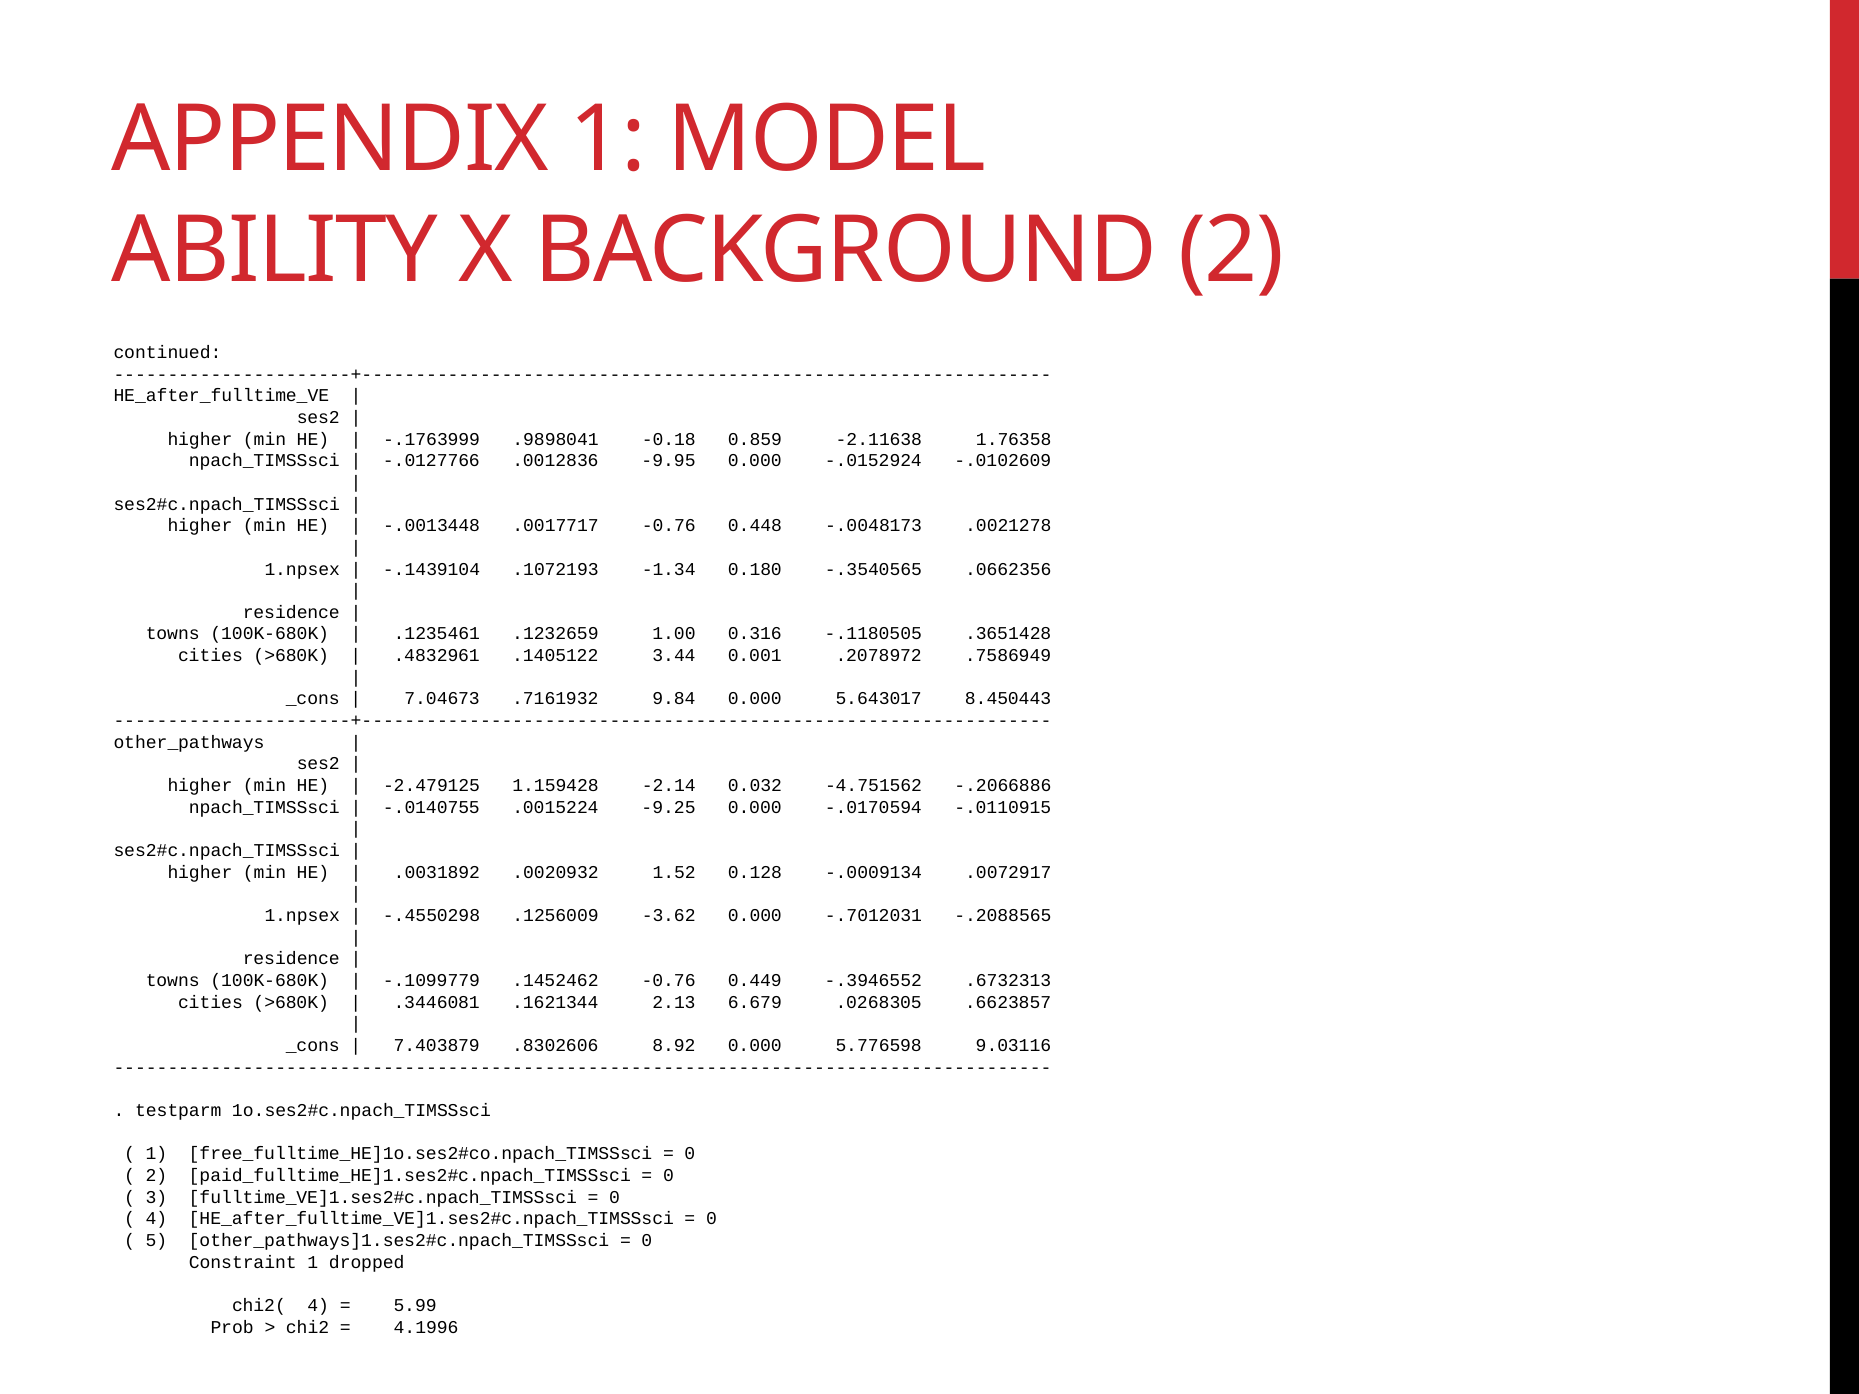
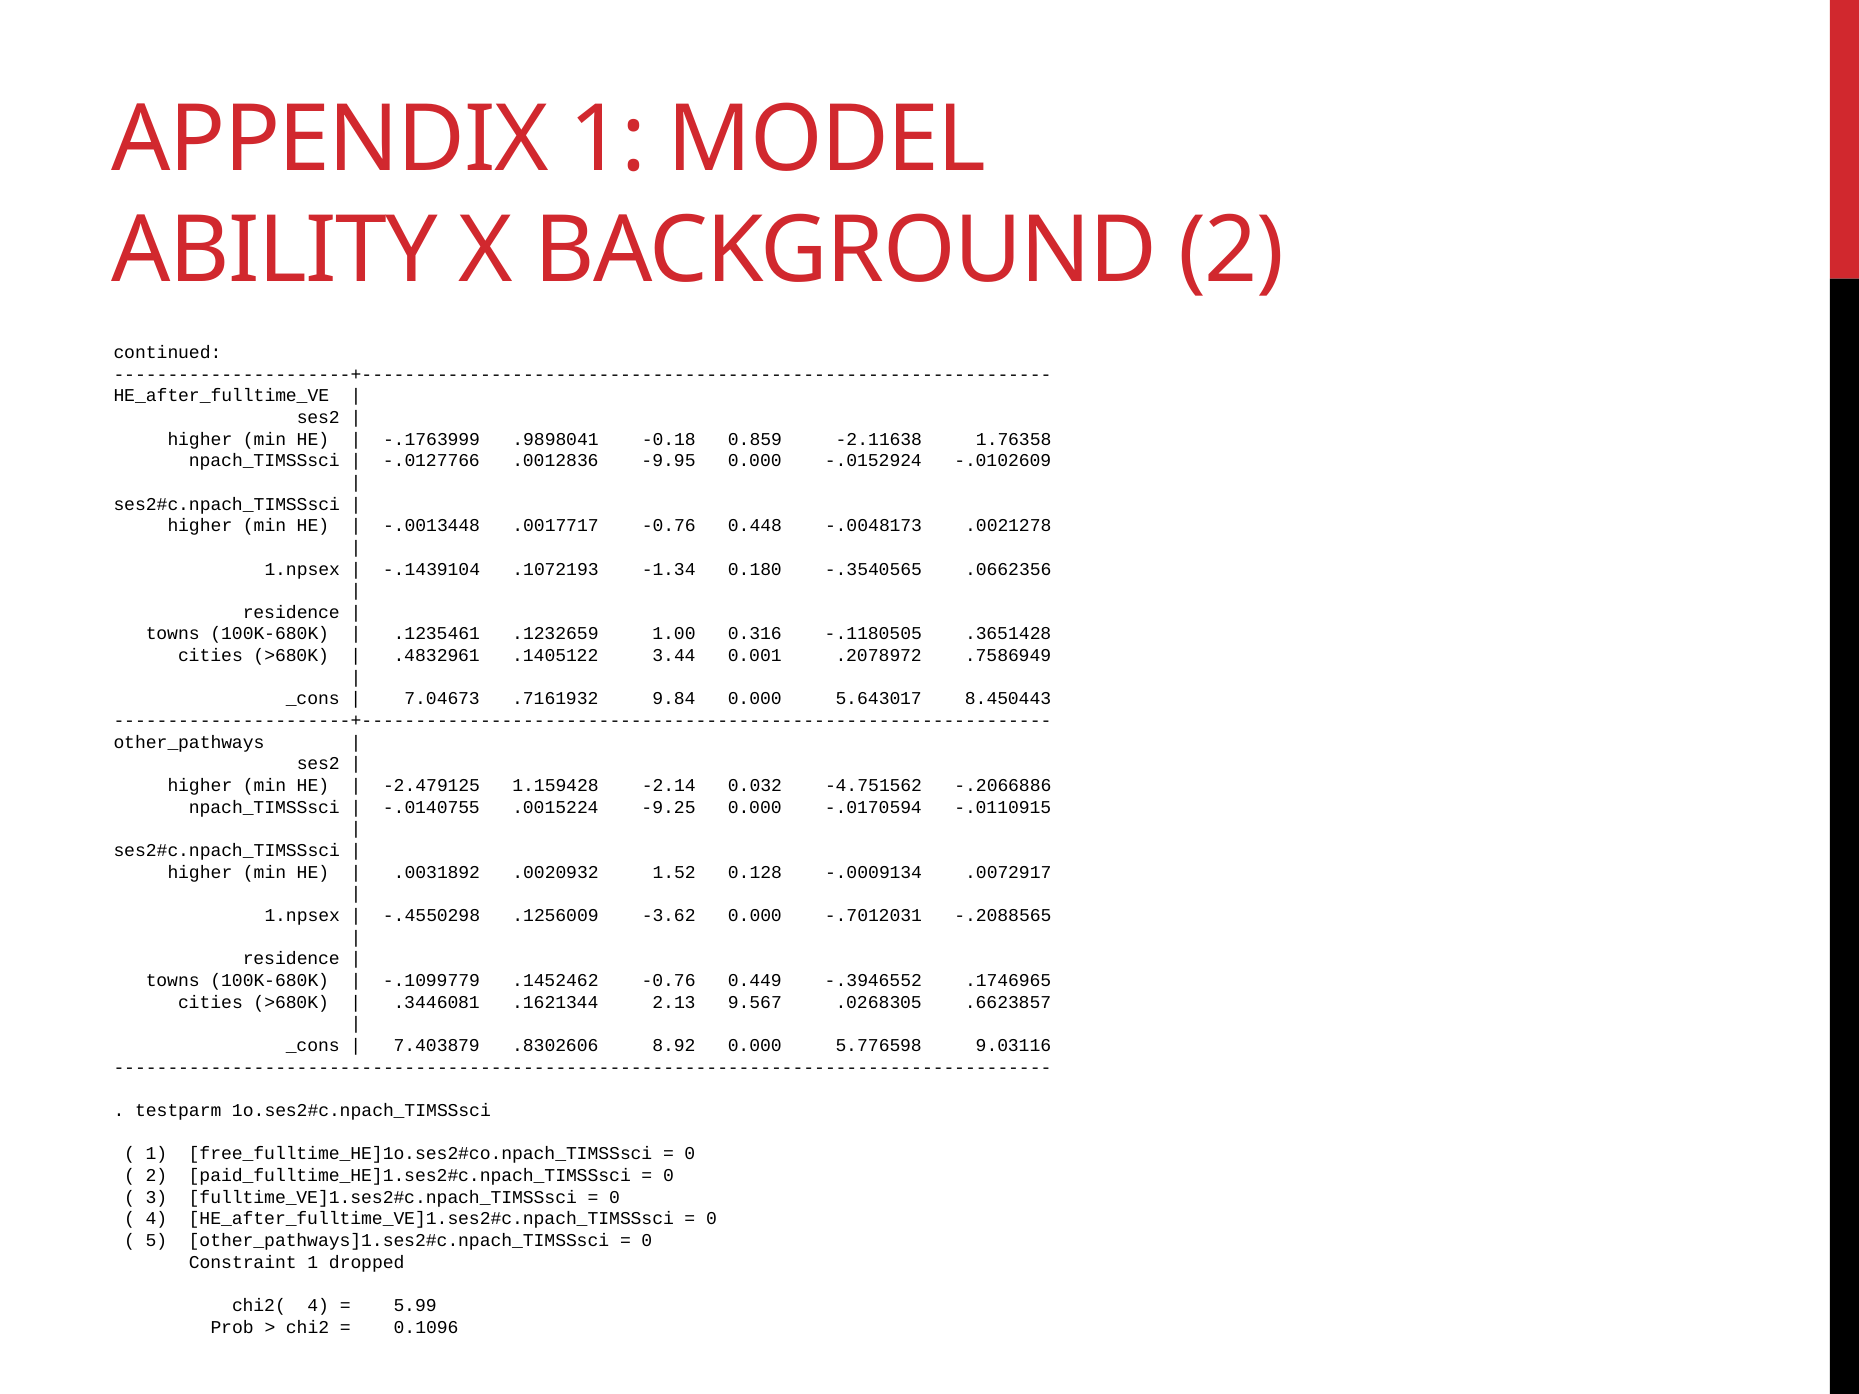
.6732313: .6732313 -> .1746965
6.679: 6.679 -> 9.567
4.1996: 4.1996 -> 0.1096
